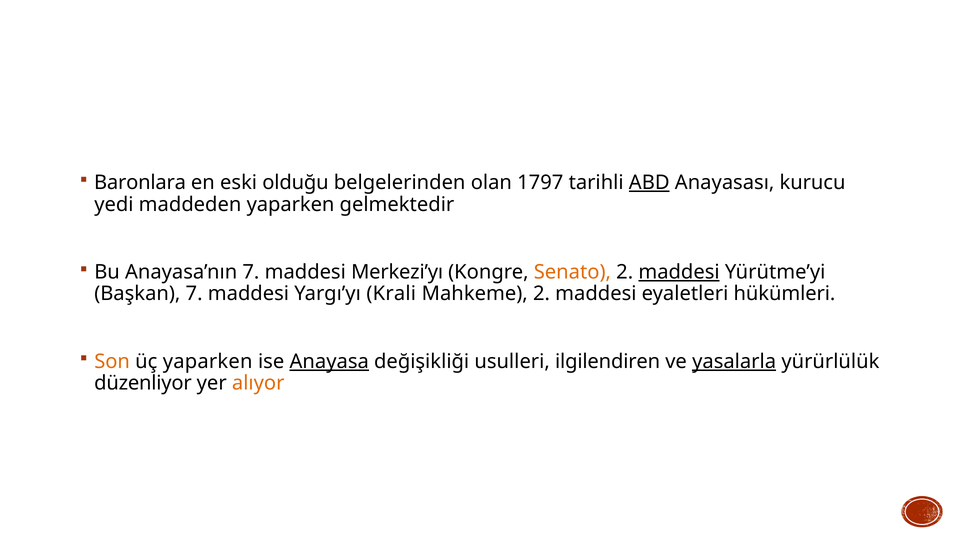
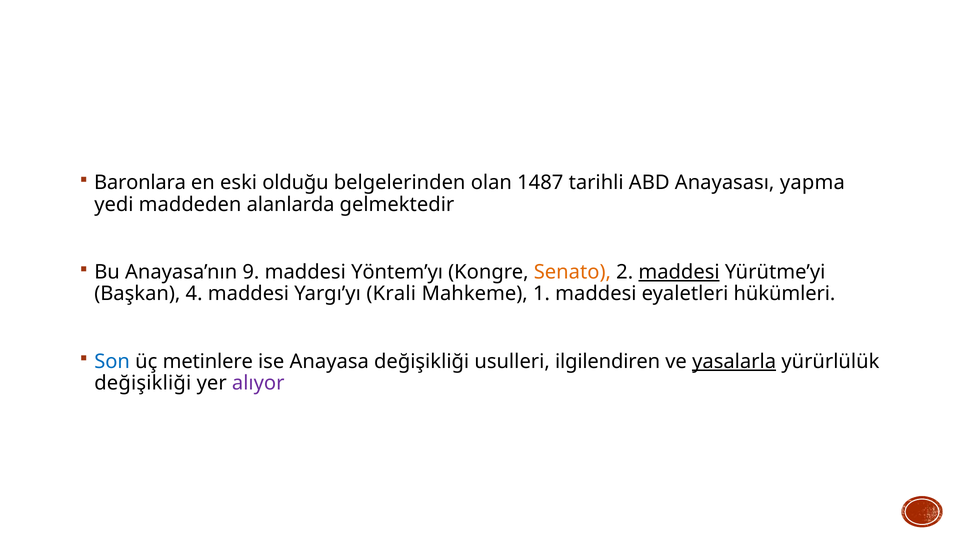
1797: 1797 -> 1487
ABD underline: present -> none
kurucu: kurucu -> yapma
maddeden yaparken: yaparken -> alanlarda
Anayasa’nın 7: 7 -> 9
Merkezi’yı: Merkezi’yı -> Yöntem’yı
Başkan 7: 7 -> 4
Mahkeme 2: 2 -> 1
Son colour: orange -> blue
üç yaparken: yaparken -> metinlere
Anayasa underline: present -> none
düzenliyor at (143, 383): düzenliyor -> değişikliği
alıyor colour: orange -> purple
